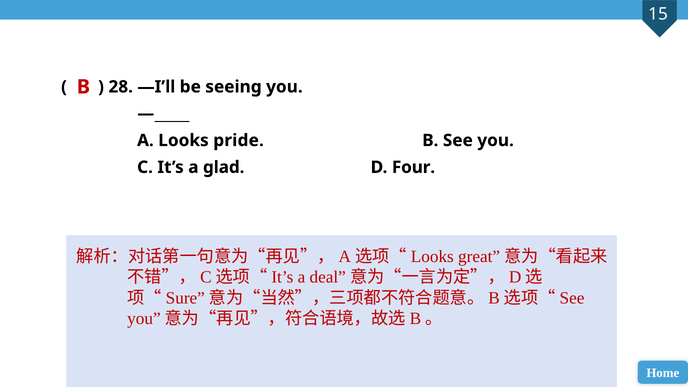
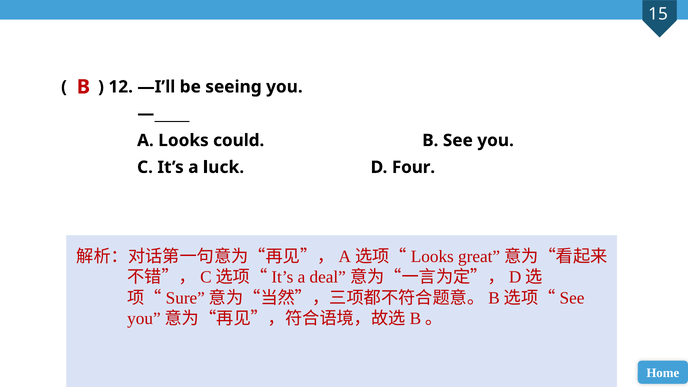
28: 28 -> 12
pride: pride -> could
glad: glad -> luck
